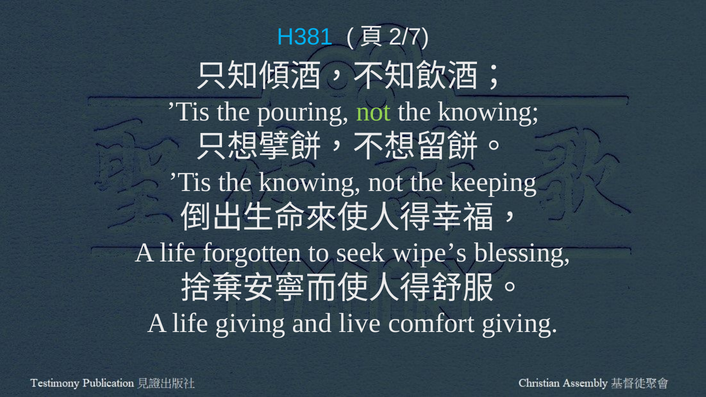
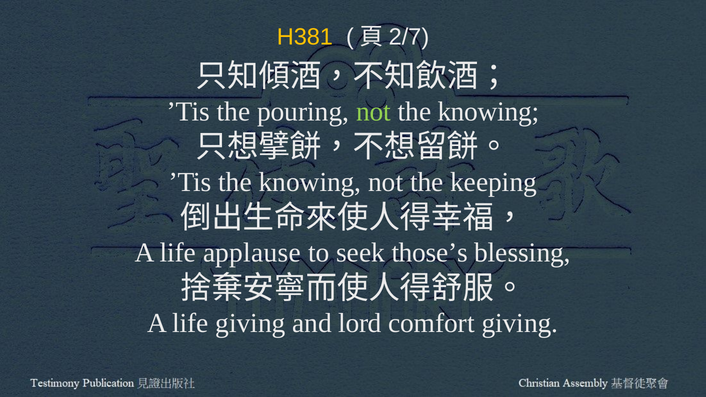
H381 colour: light blue -> yellow
forgotten: forgotten -> applause
wipe’s: wipe’s -> those’s
live: live -> lord
